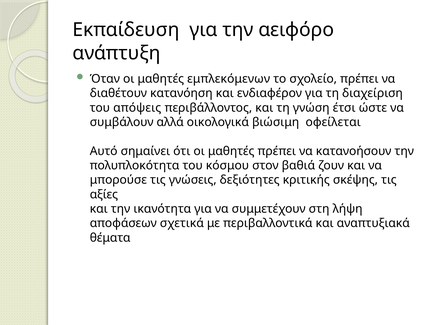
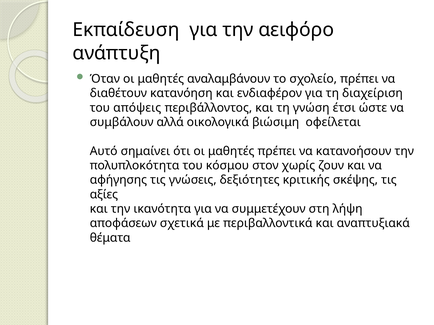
εμπλεκόμενων: εμπλεκόμενων -> αναλαμβάνουν
βαθιά: βαθιά -> χωρίς
μπορούσε: μπορούσε -> αφήγησης
